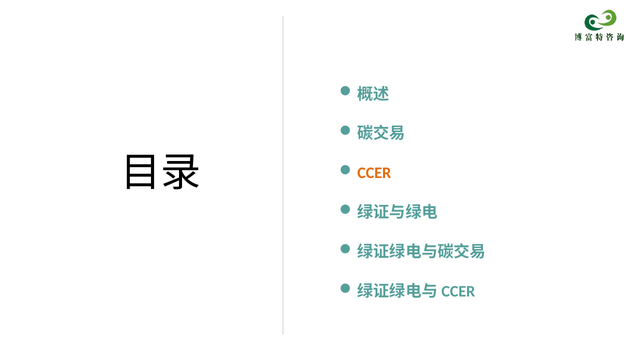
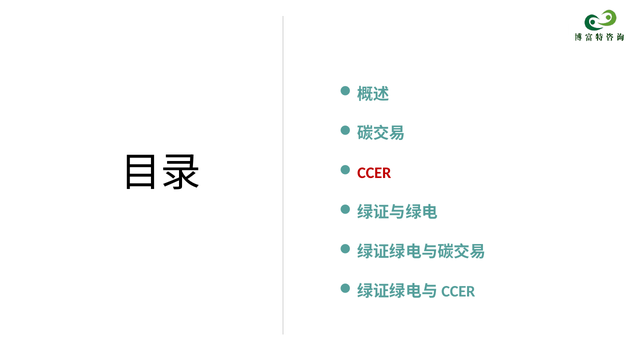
CCER colour: orange -> red
